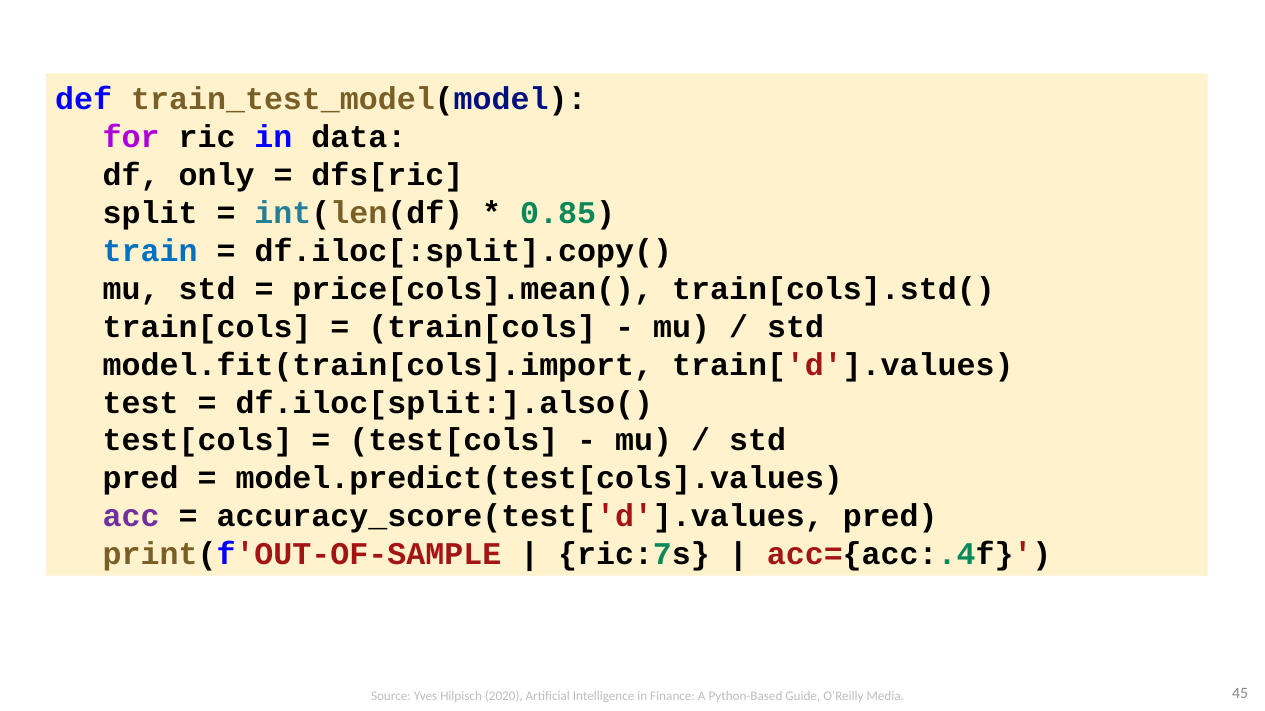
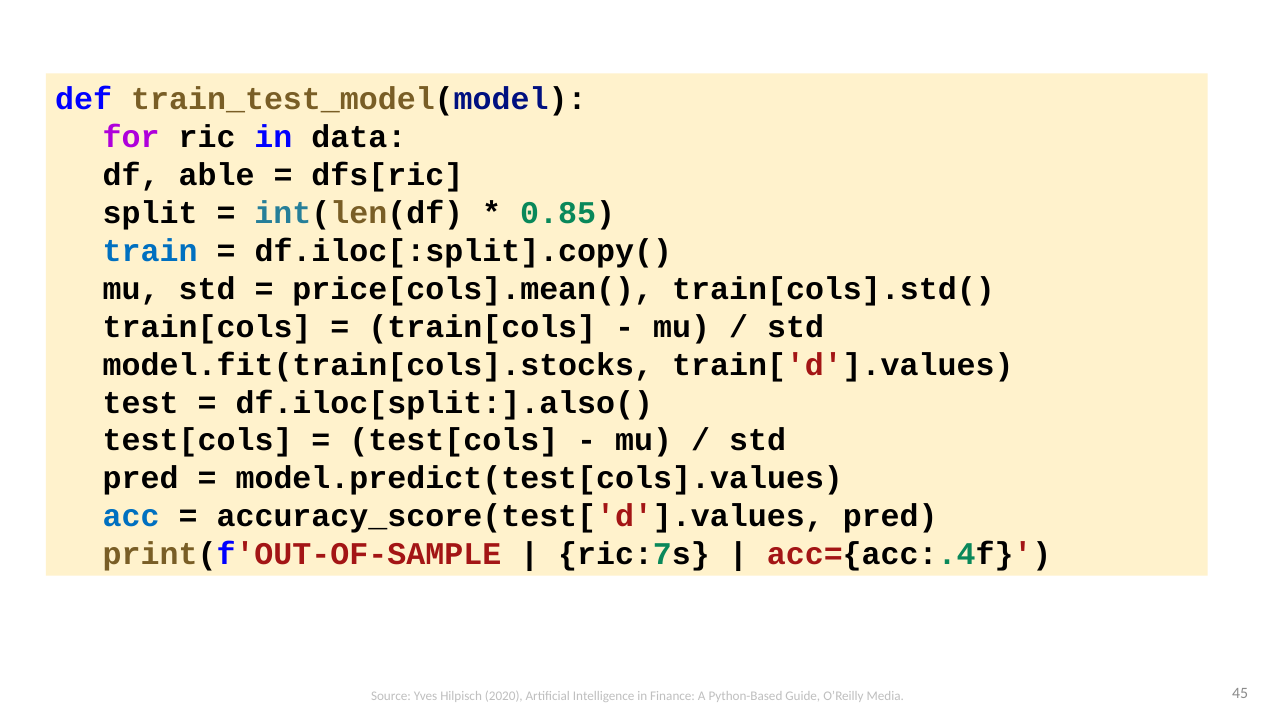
only: only -> able
model.fit(train[cols].import: model.fit(train[cols].import -> model.fit(train[cols].stocks
acc colour: purple -> blue
